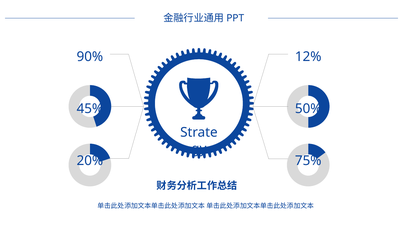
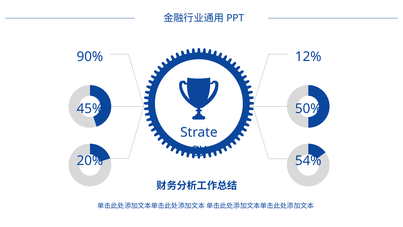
75%: 75% -> 54%
